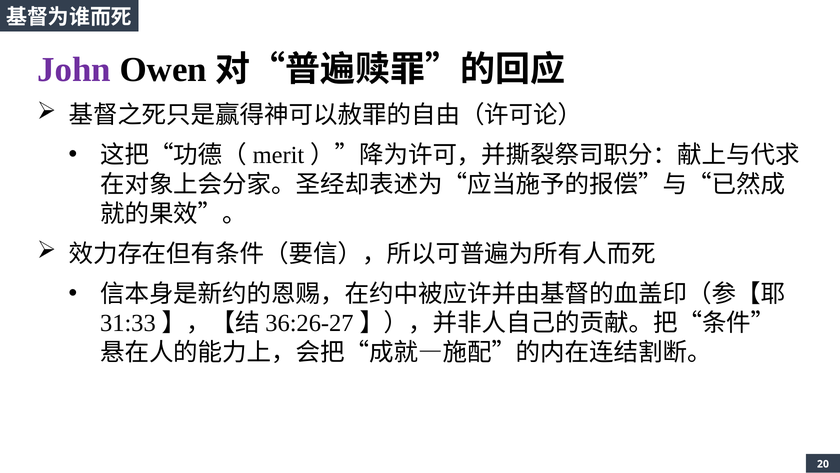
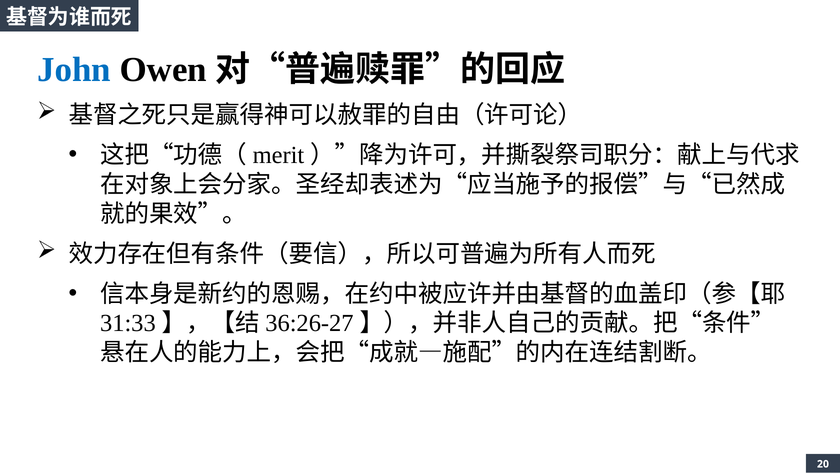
John colour: purple -> blue
